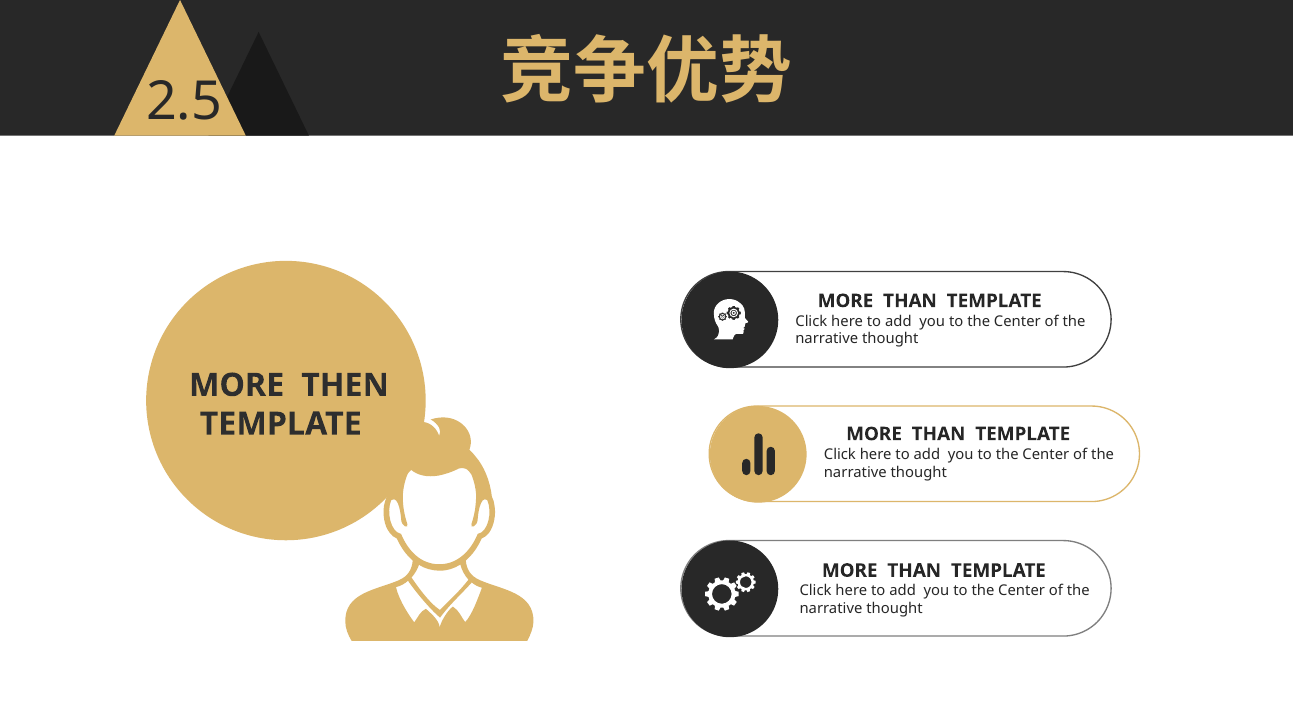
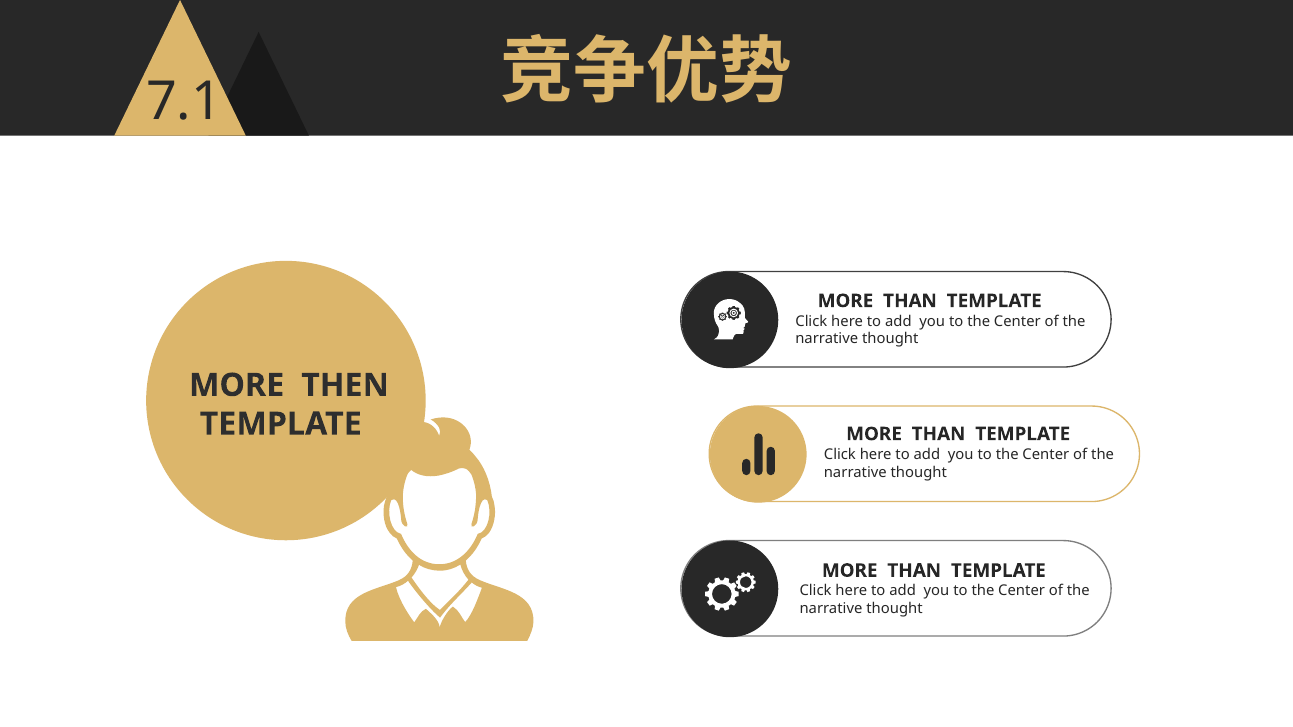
2.5: 2.5 -> 7.1
